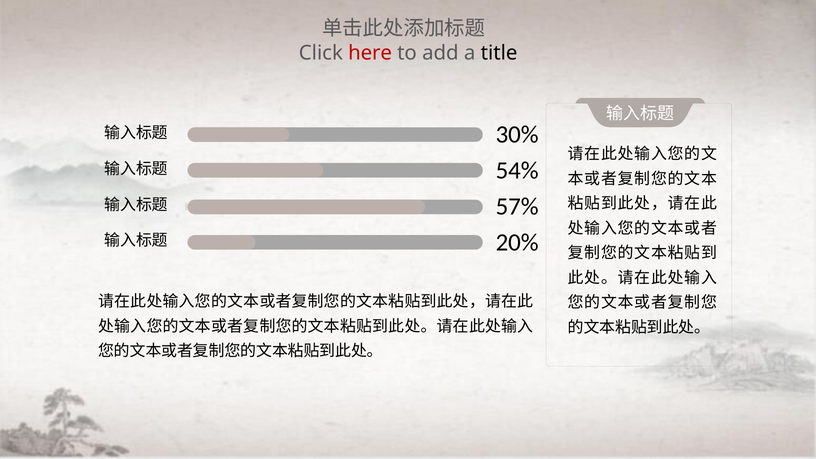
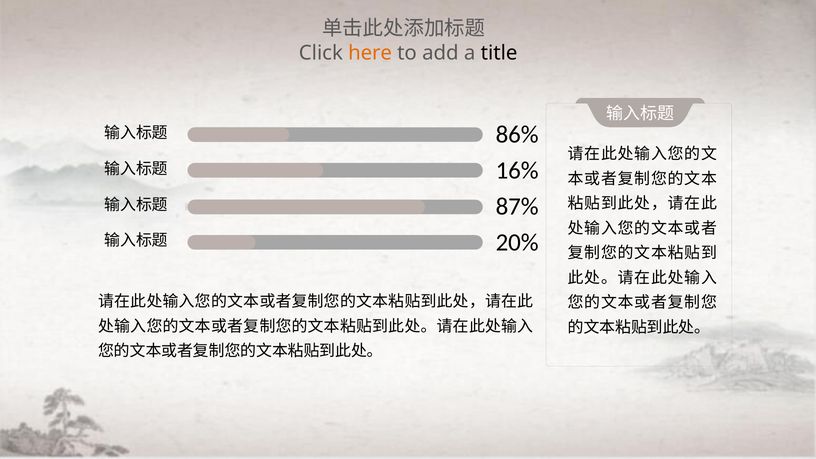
here colour: red -> orange
30%: 30% -> 86%
54%: 54% -> 16%
57%: 57% -> 87%
